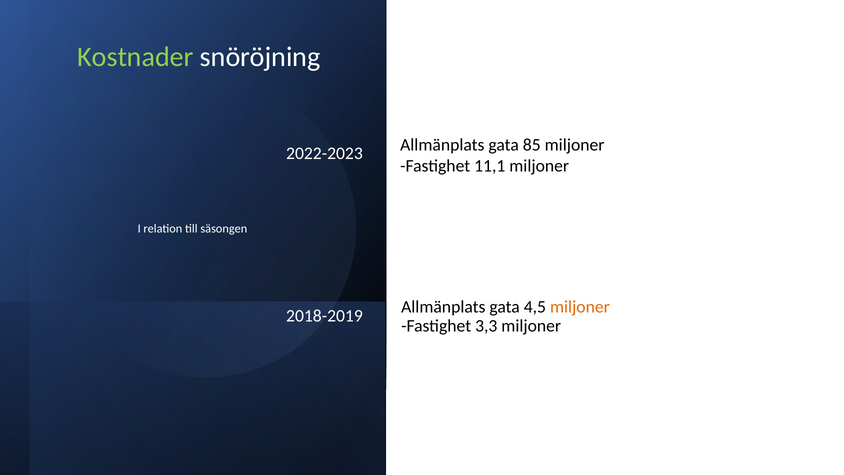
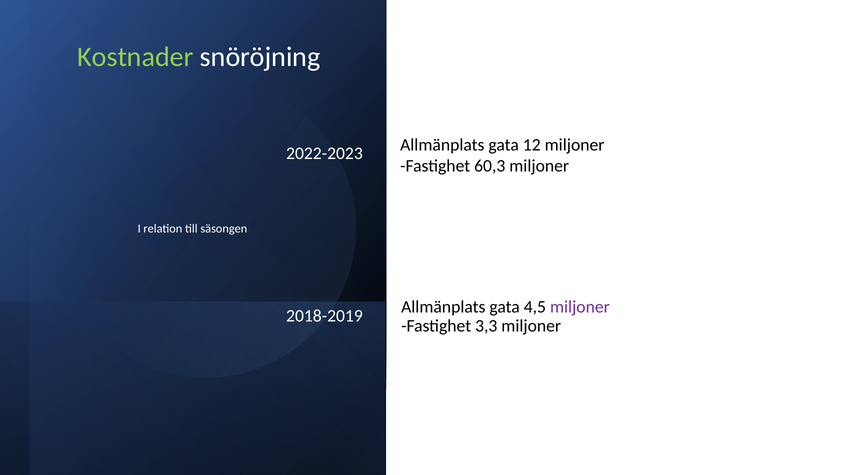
85: 85 -> 12
11,1: 11,1 -> 60,3
miljoner at (580, 307) colour: orange -> purple
